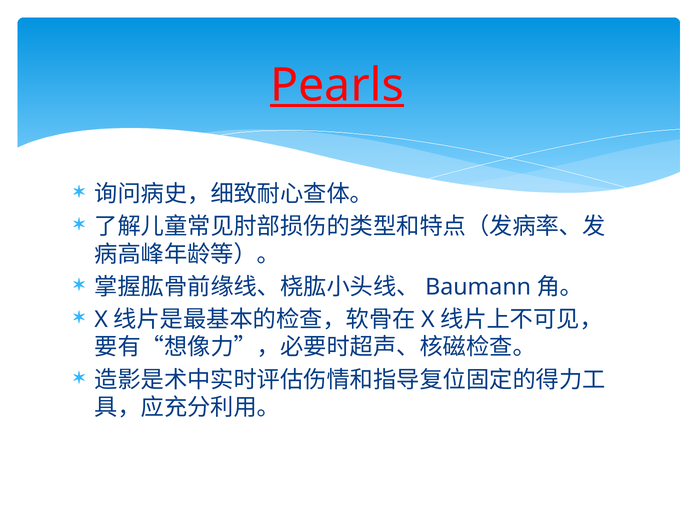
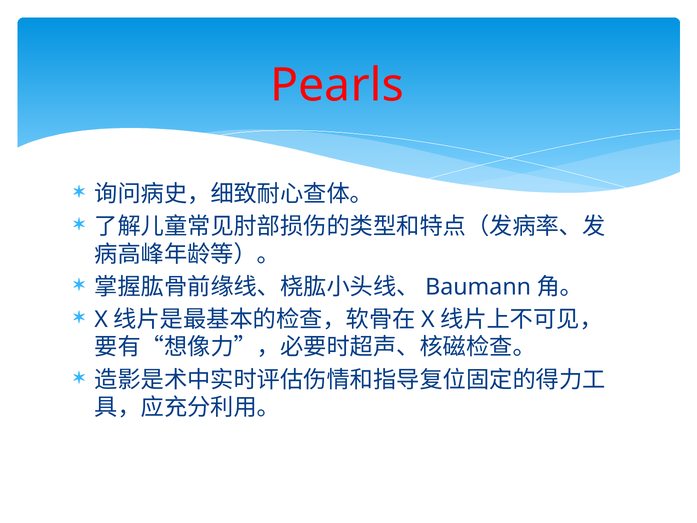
Pearls underline: present -> none
